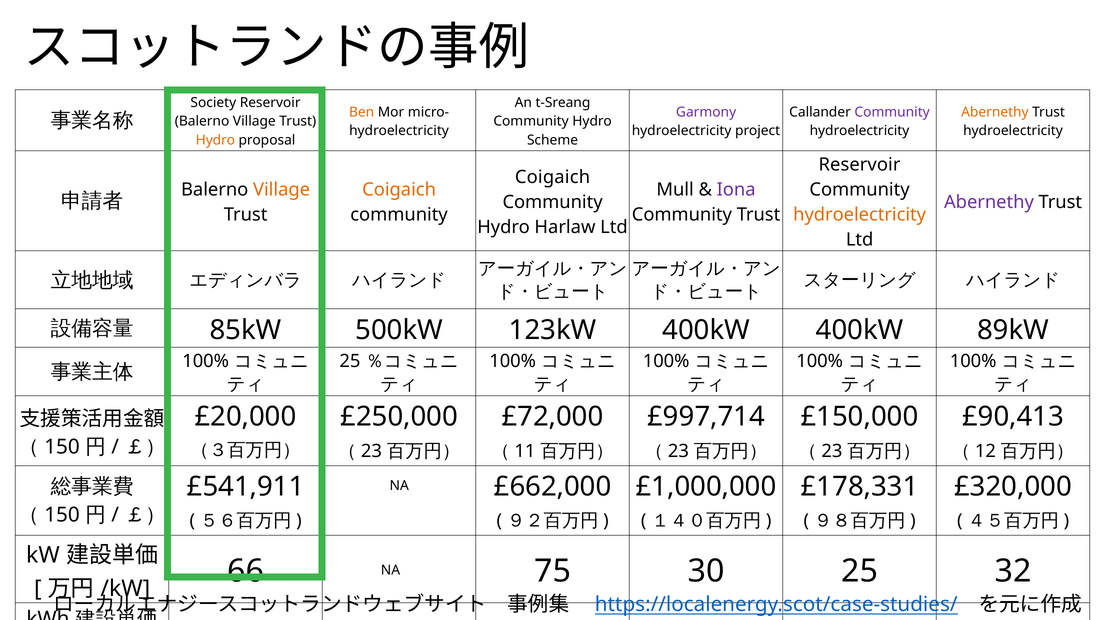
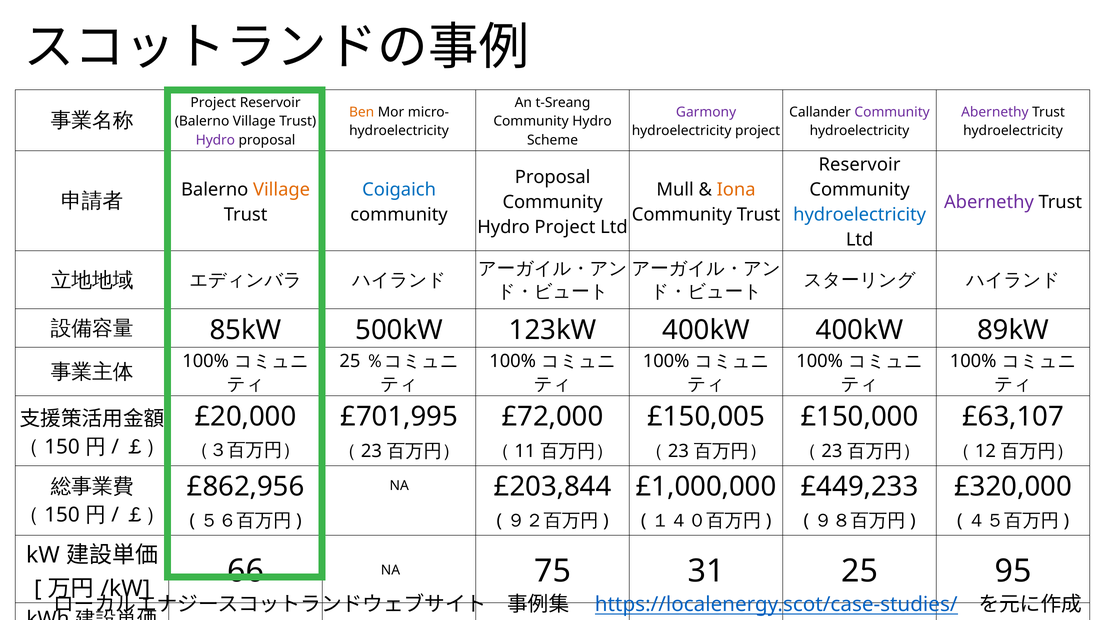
Society at (213, 103): Society -> Project
Abernethy at (995, 112) colour: orange -> purple
Hydro at (215, 140) colour: orange -> purple
Coigaich at (553, 177): Coigaich -> Proposal
Coigaich at (399, 190) colour: orange -> blue
Iona colour: purple -> orange
hydroelectricity at (860, 215) colour: orange -> blue
Hydro Harlaw: Harlaw -> Project
£250,000: £250,000 -> £701,995
£997,714: £997,714 -> £150,005
£90,413: £90,413 -> £63,107
£541,911: £541,911 -> £862,956
£662,000: £662,000 -> £203,844
£178,331: £178,331 -> £449,233
30: 30 -> 31
32: 32 -> 95
